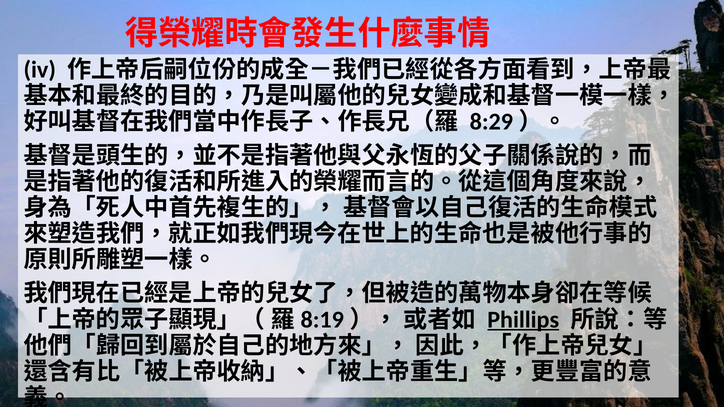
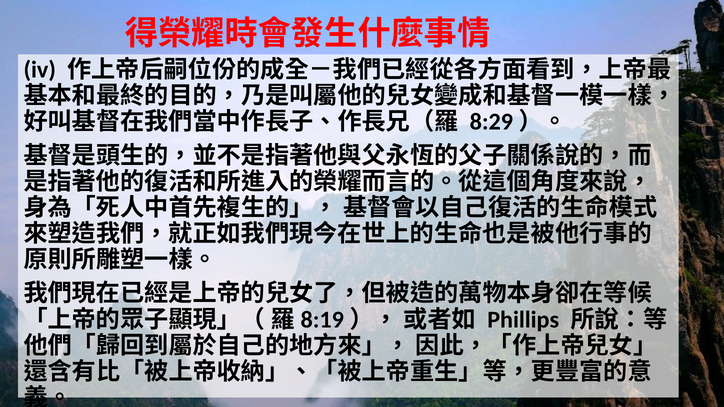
Phillips underline: present -> none
